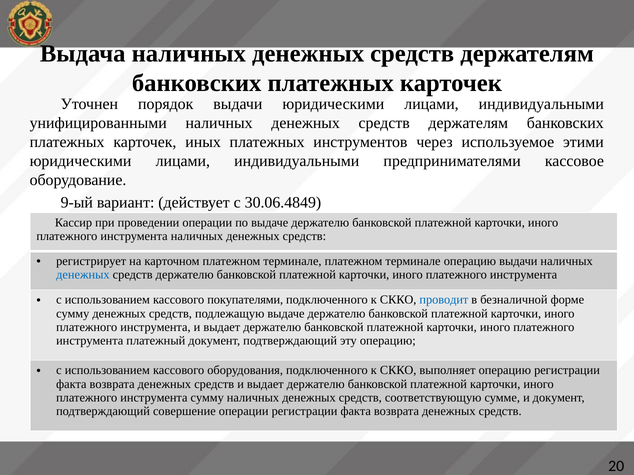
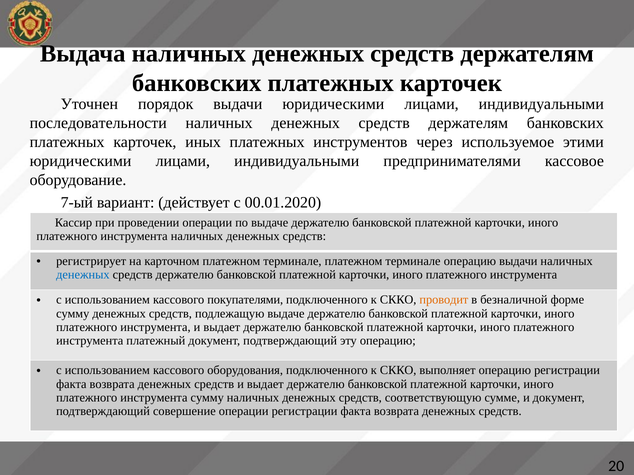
унифицированными: унифицированными -> последовательности
9-ый: 9-ый -> 7-ый
30.06.4849: 30.06.4849 -> 00.01.2020
проводит colour: blue -> orange
